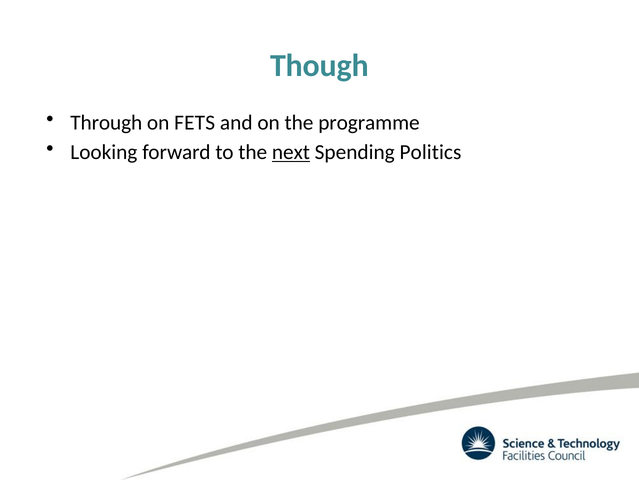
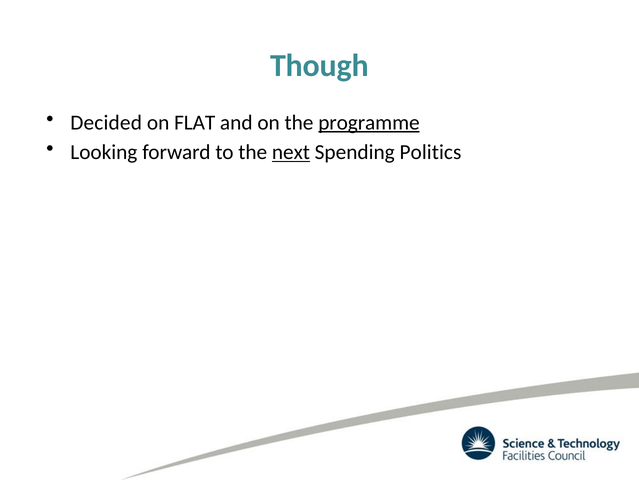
Through: Through -> Decided
FETS: FETS -> FLAT
programme underline: none -> present
